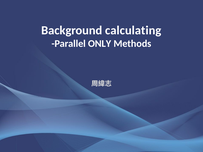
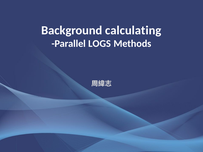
ONLY: ONLY -> LOGS
